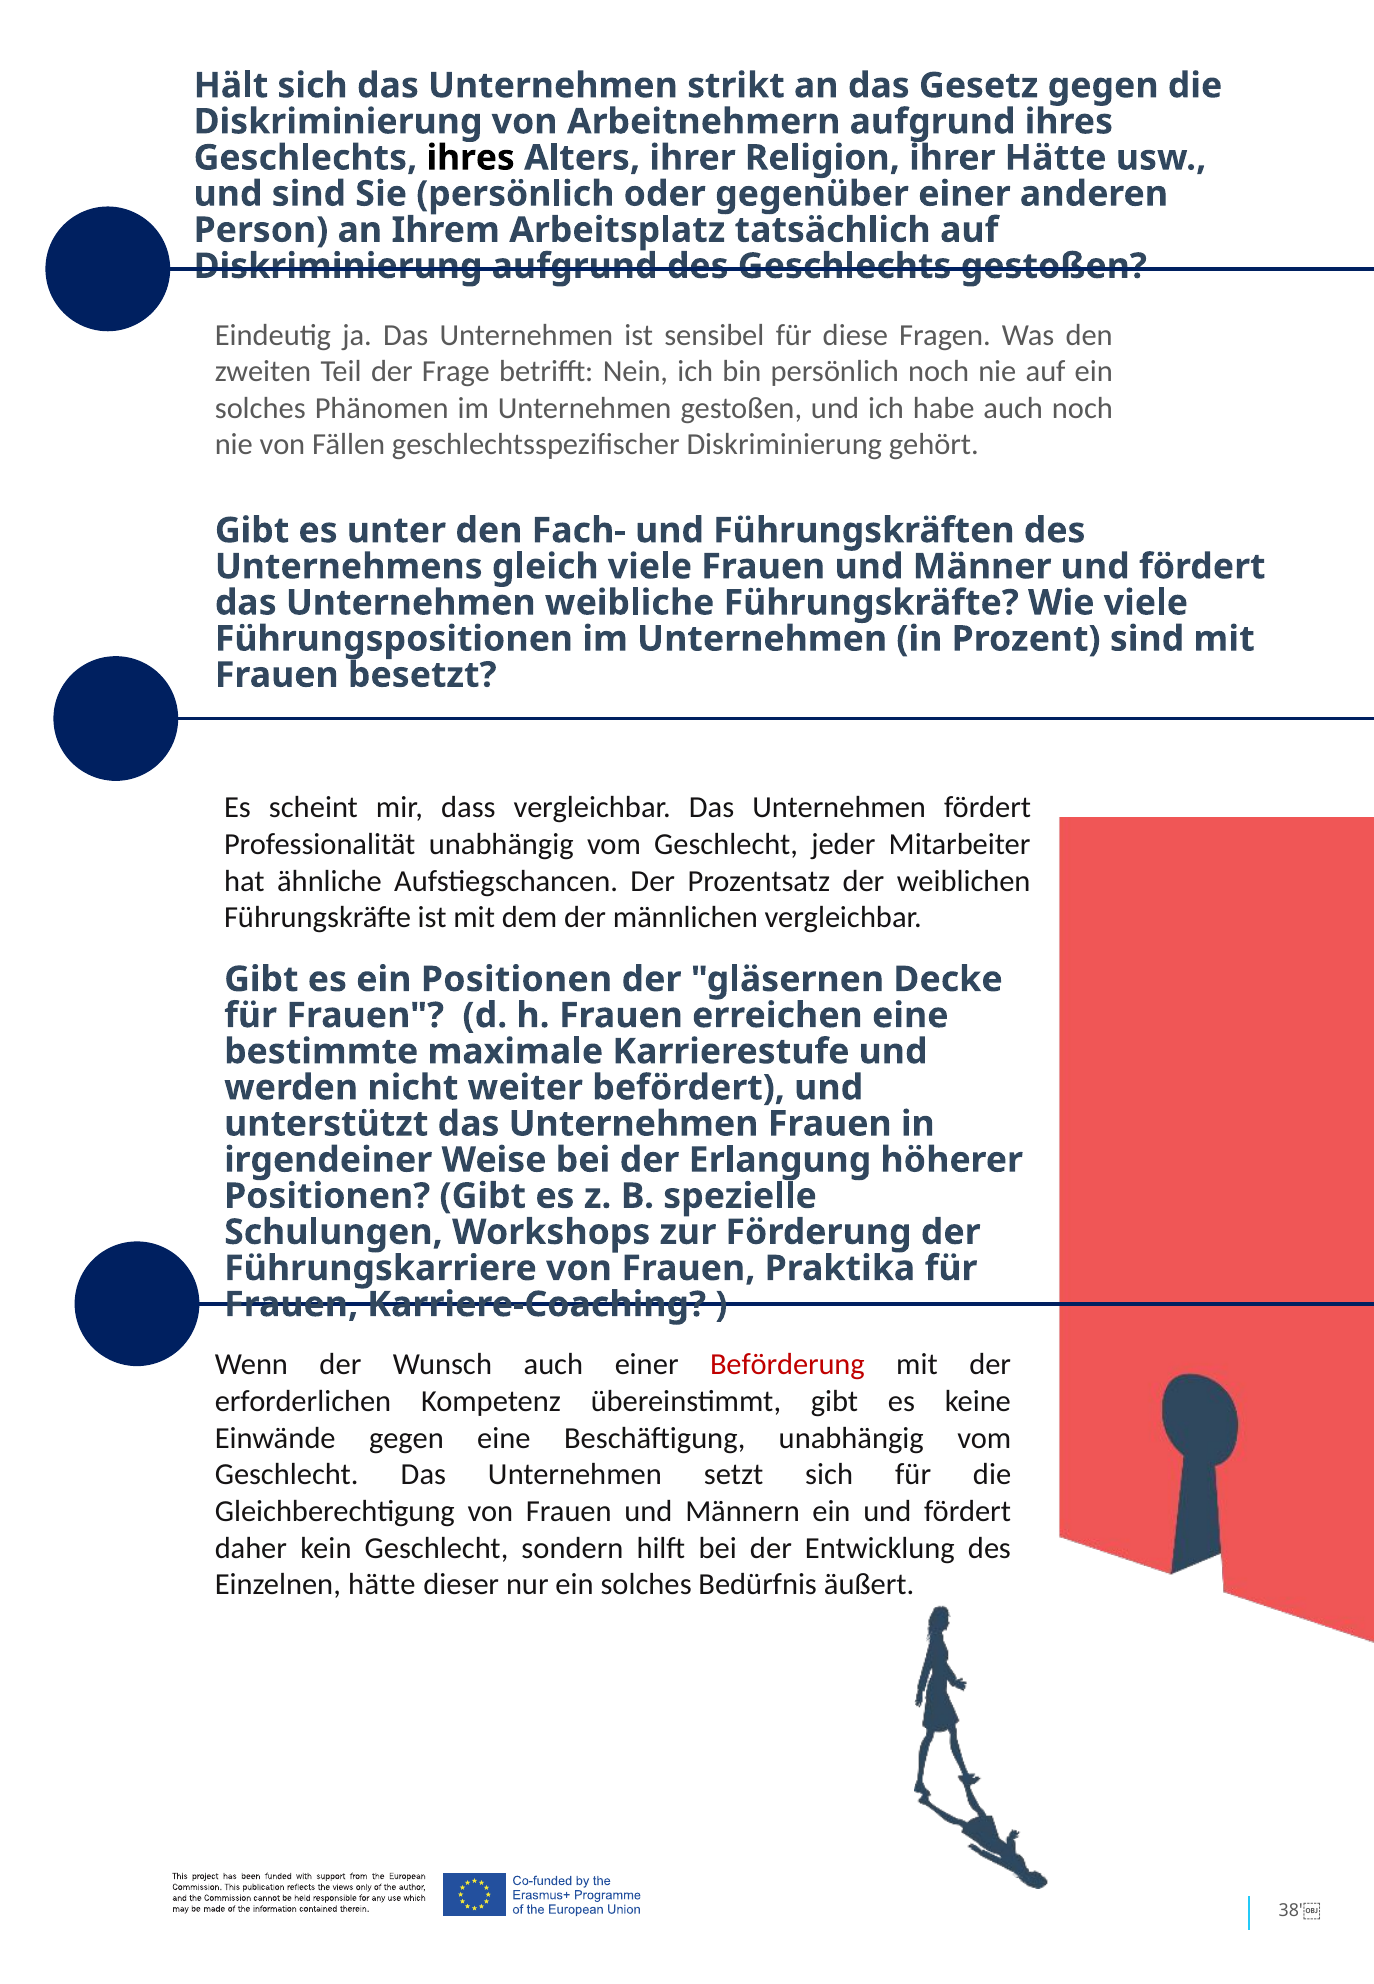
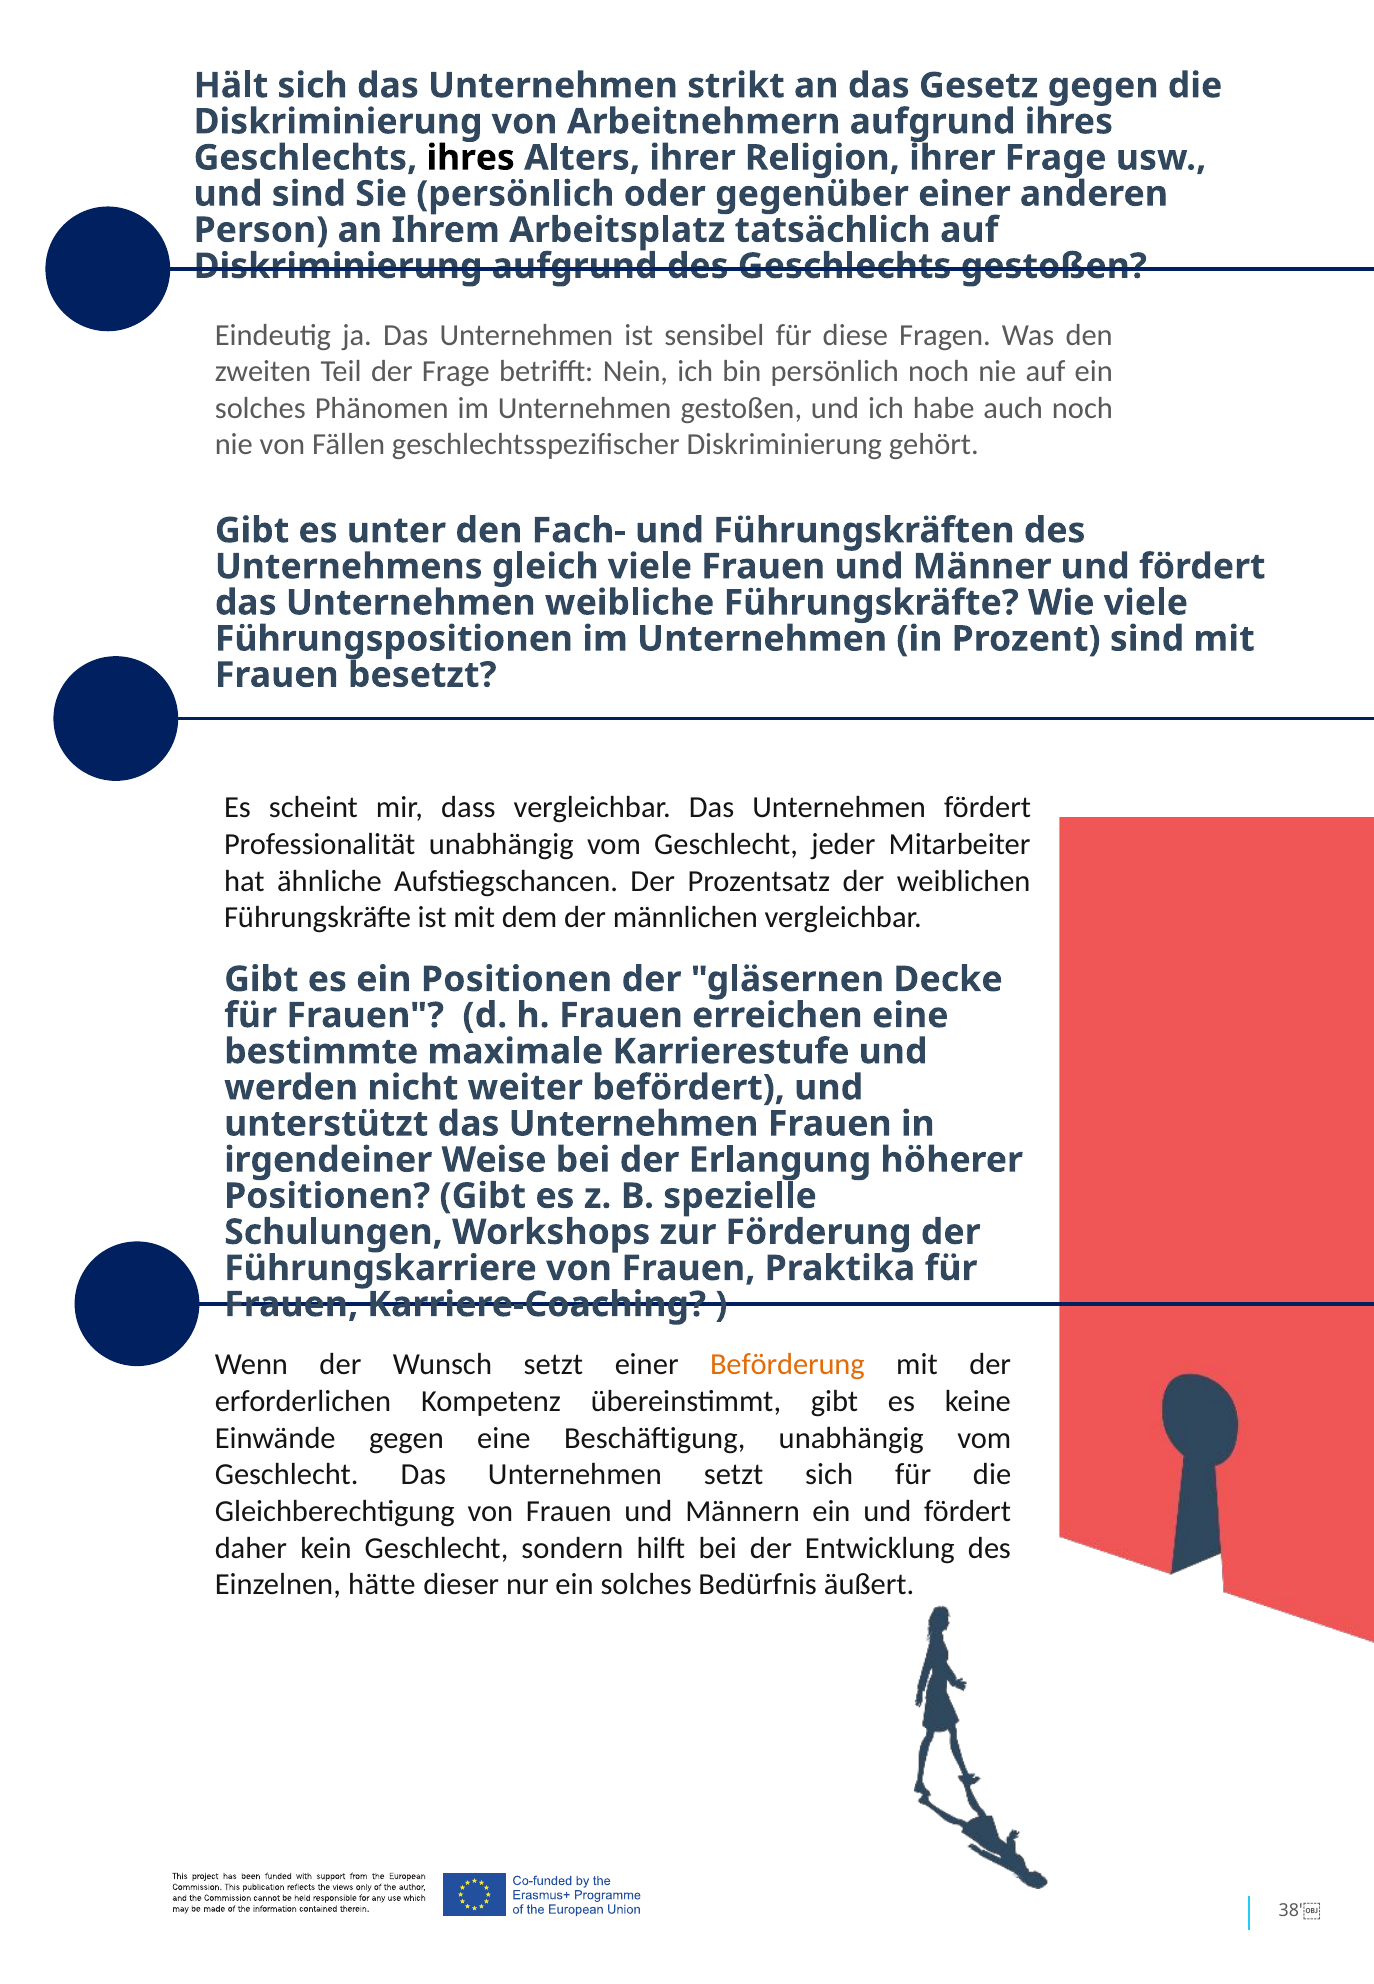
ihrer Hätte: Hätte -> Frage
Wunsch auch: auch -> setzt
Beförderung colour: red -> orange
